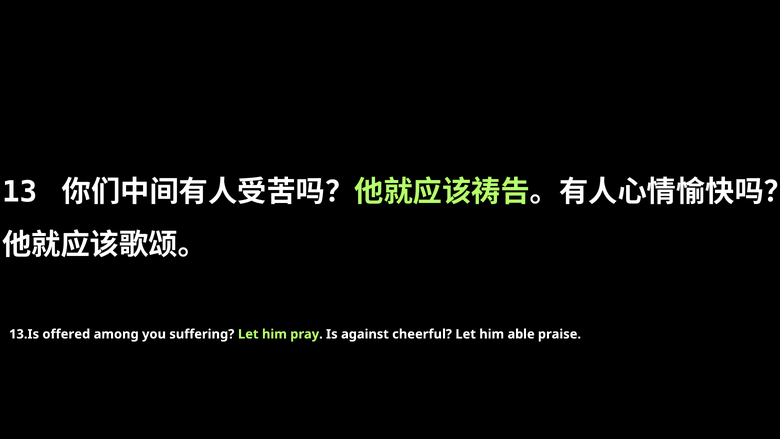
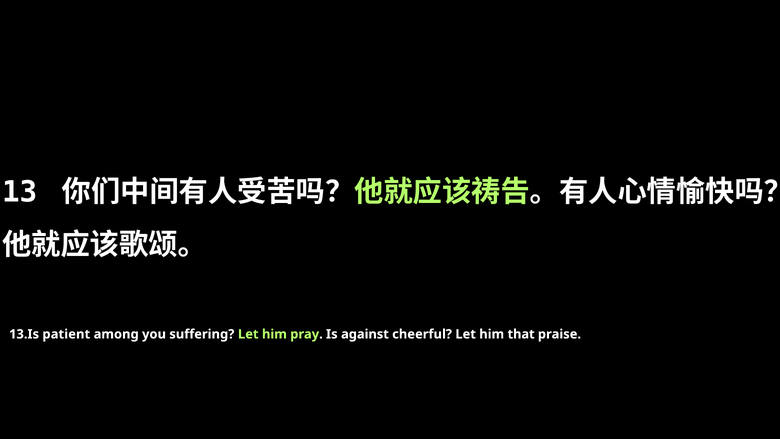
offered: offered -> patient
able: able -> that
